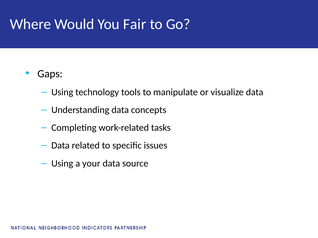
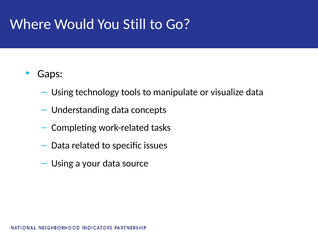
Fair: Fair -> Still
